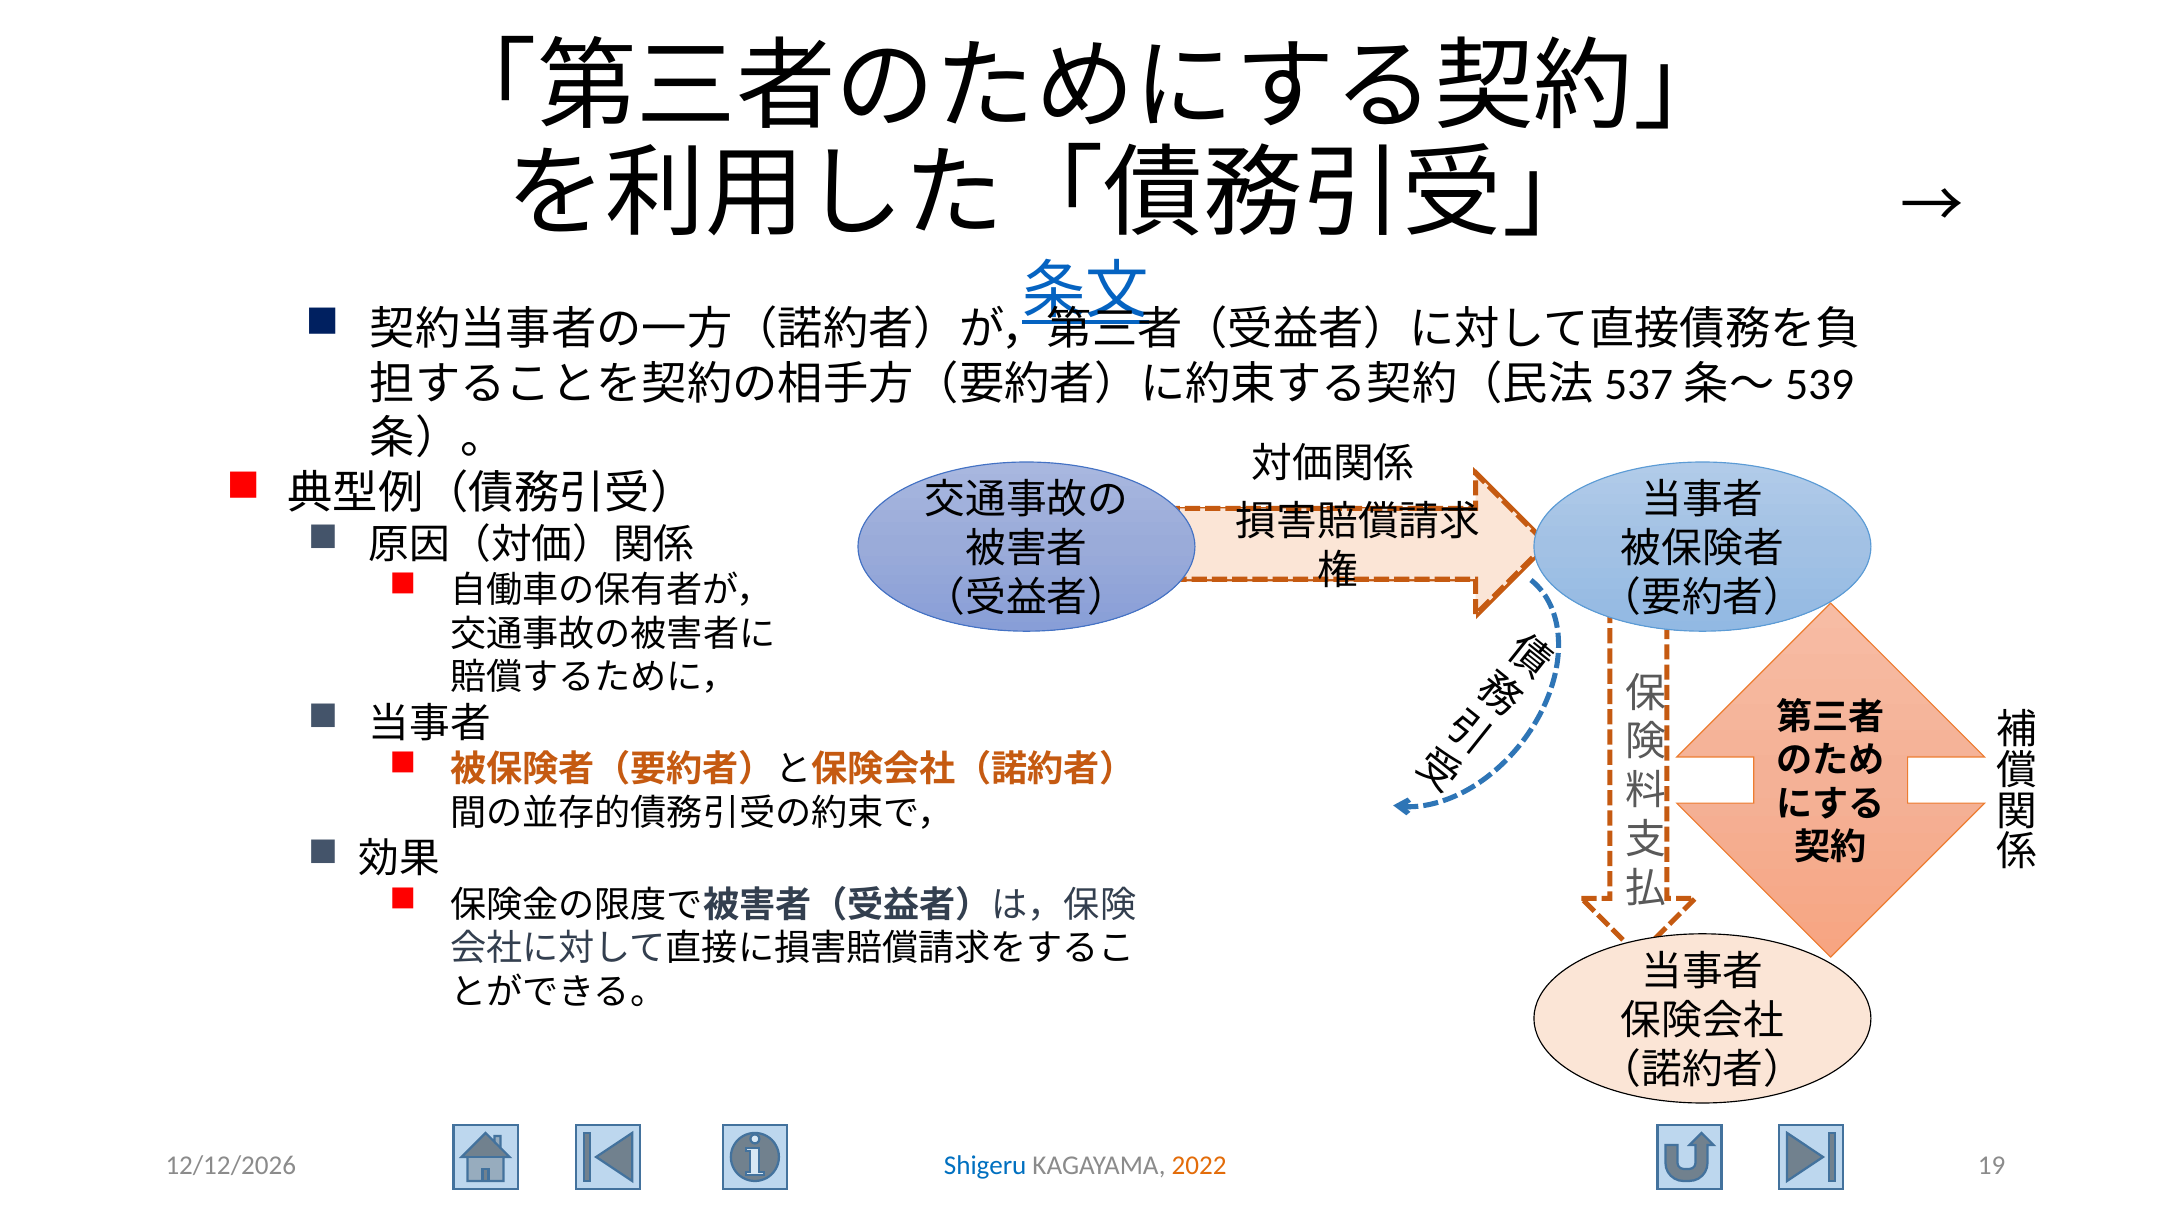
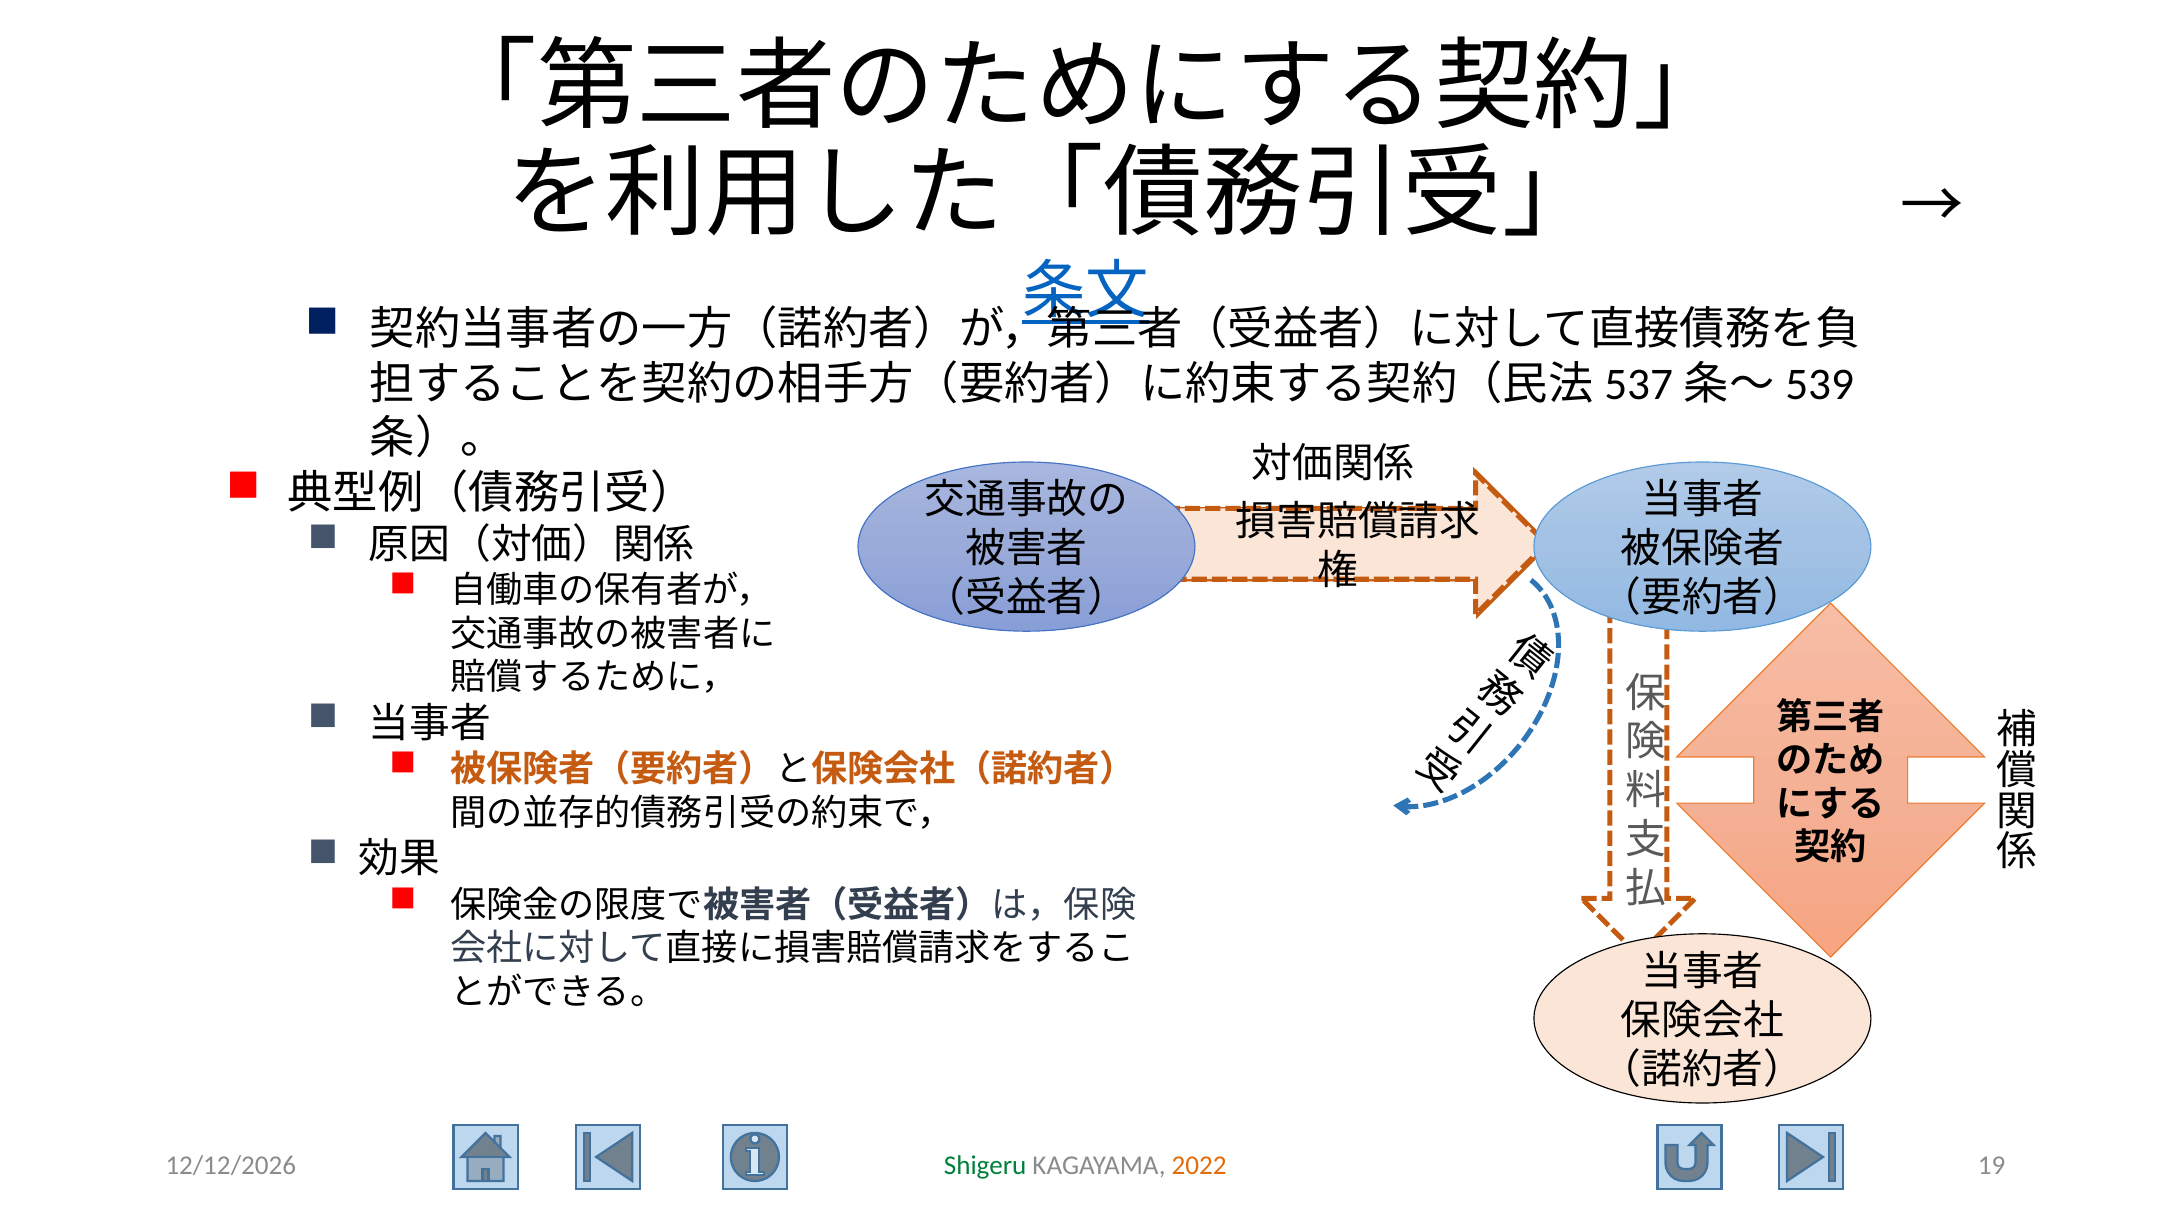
Shigeru colour: blue -> green
